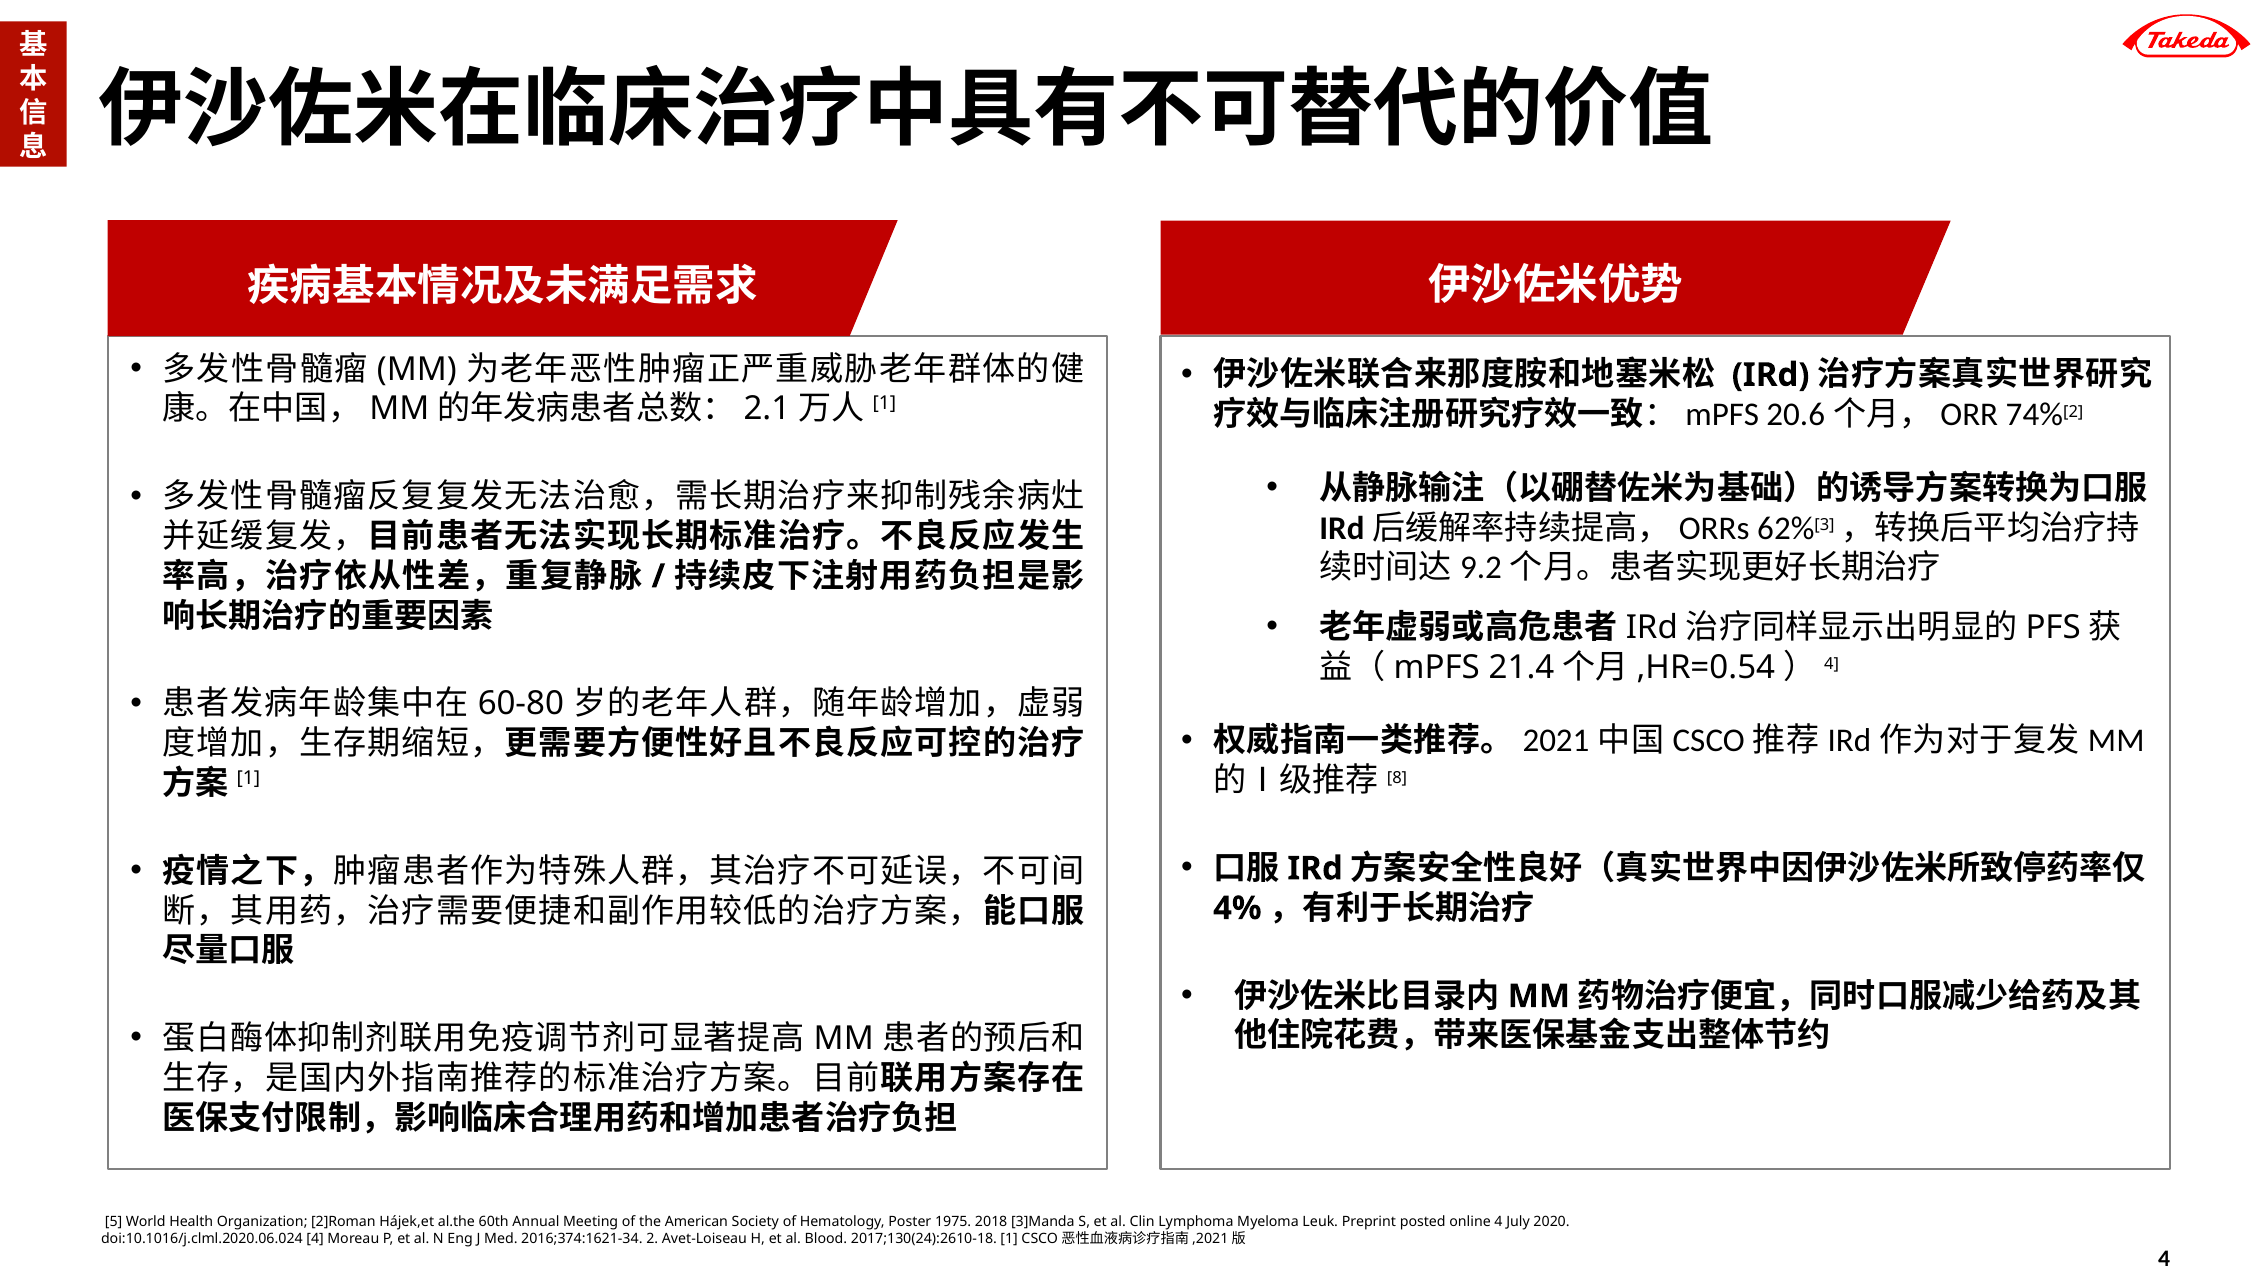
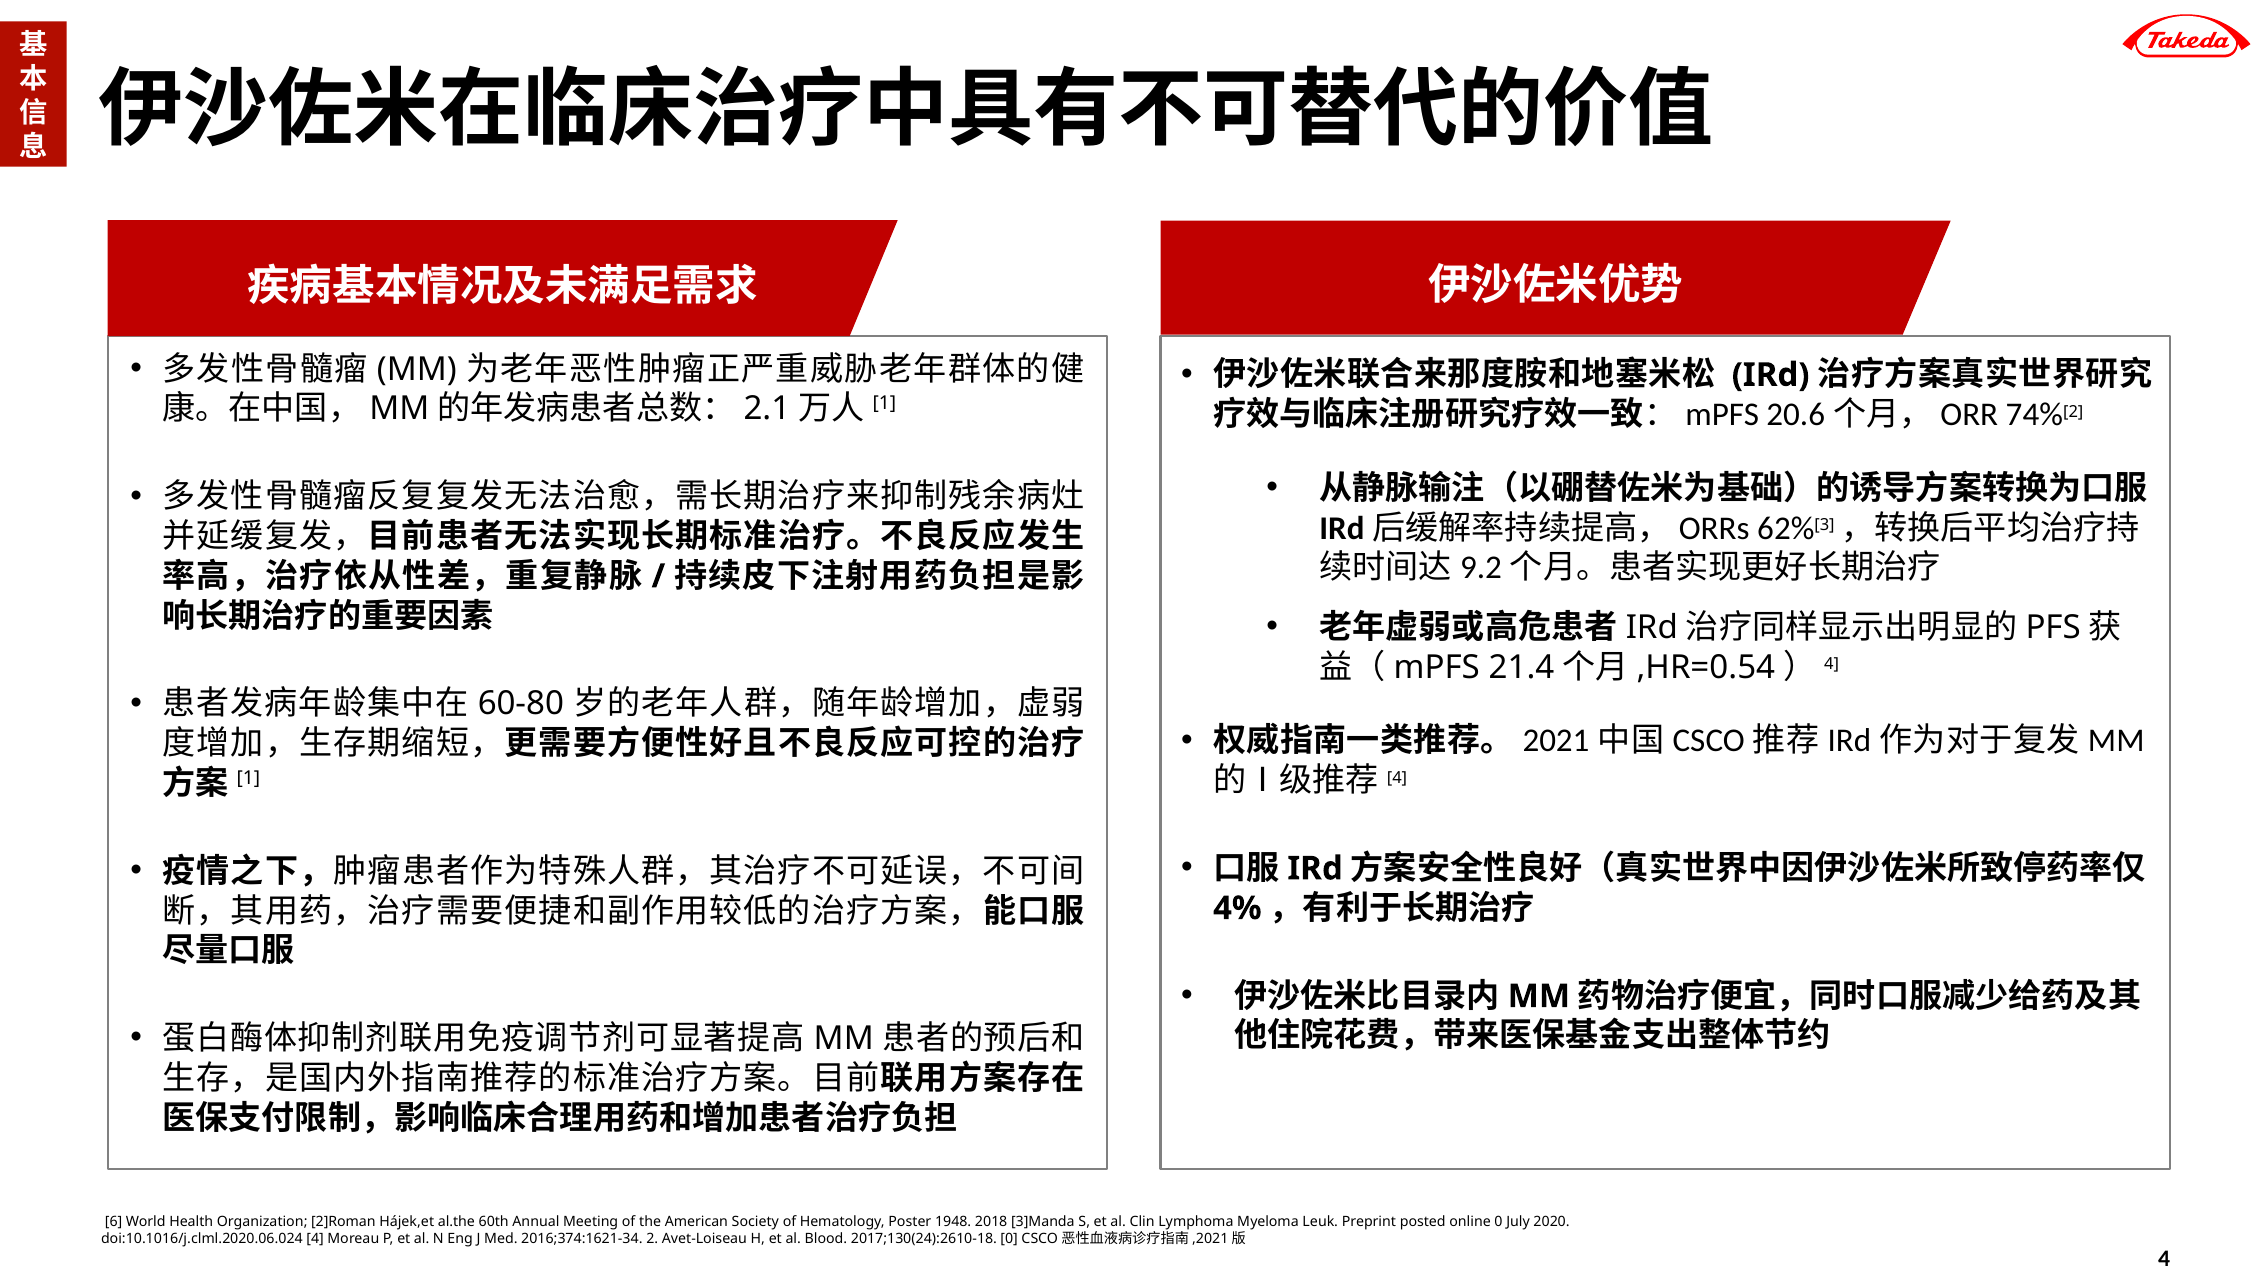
8 at (1397, 777): 8 -> 4
5: 5 -> 6
1975: 1975 -> 1948
online 4: 4 -> 0
2017;130(24):2610-18 1: 1 -> 0
